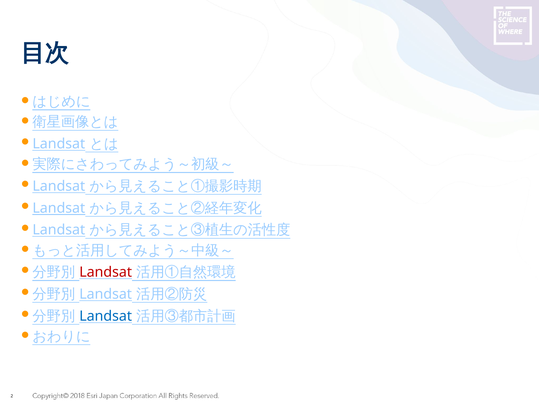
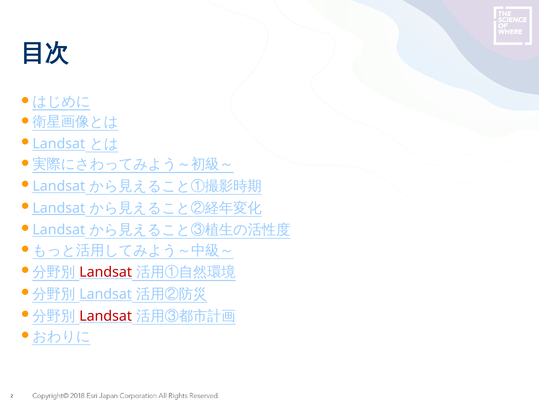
Landsat at (106, 316) colour: blue -> red
